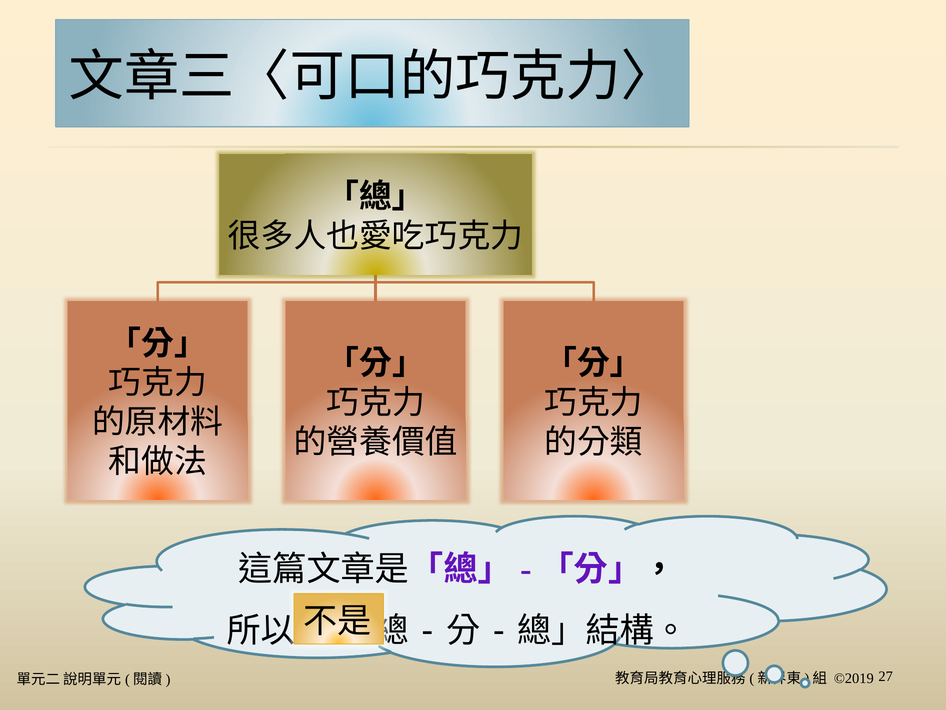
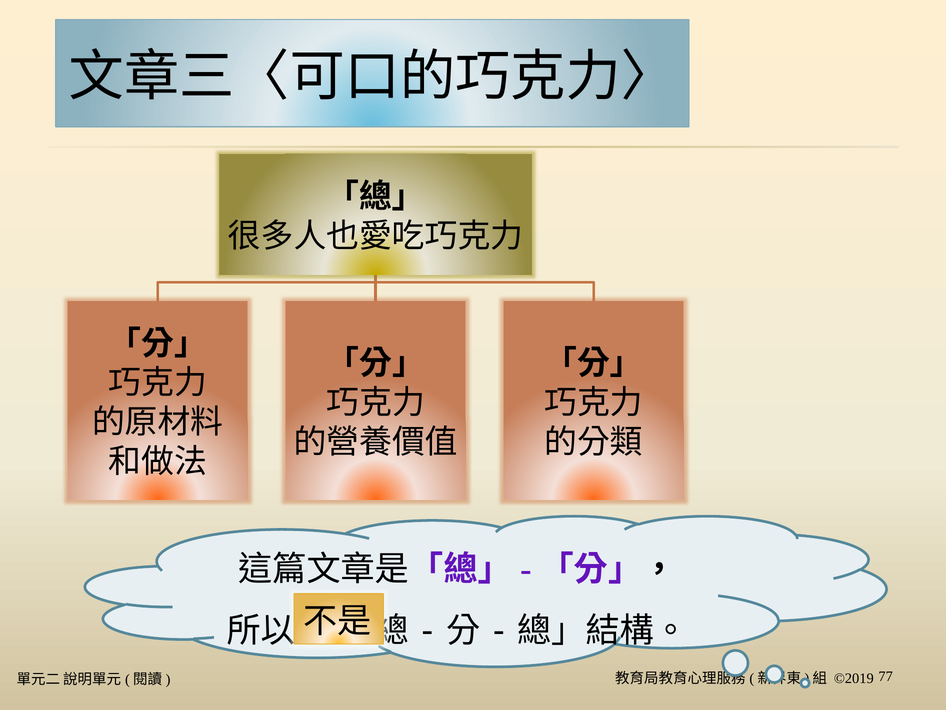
27: 27 -> 77
